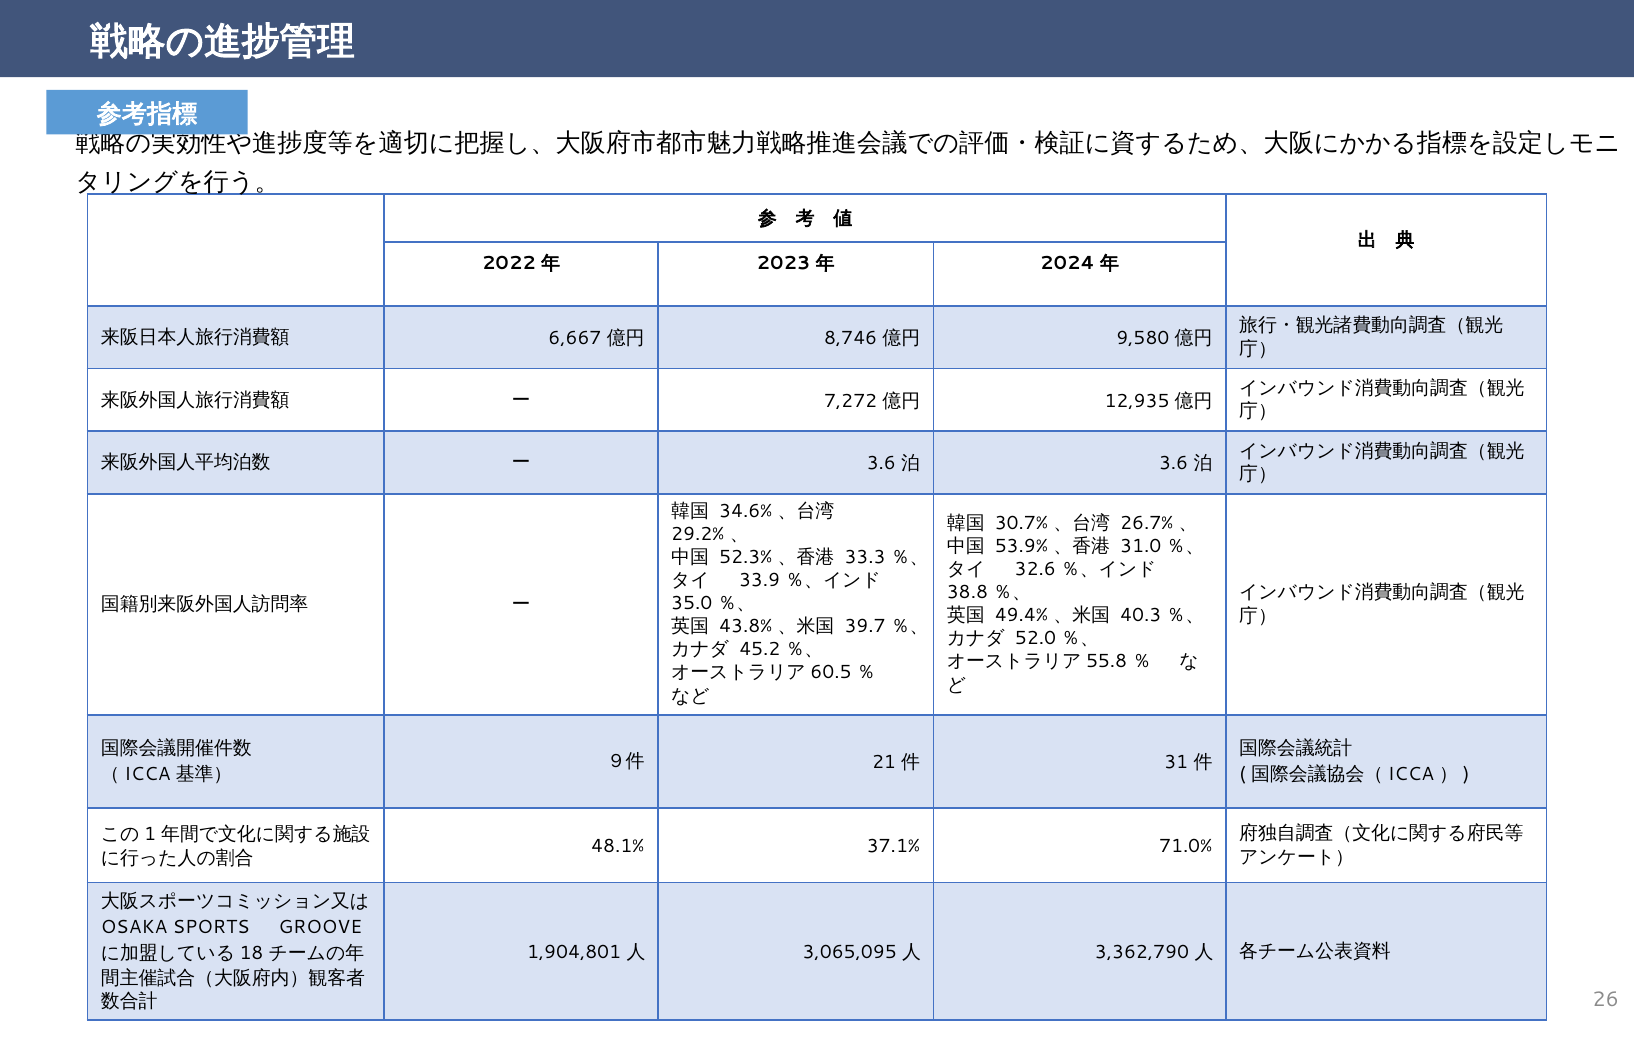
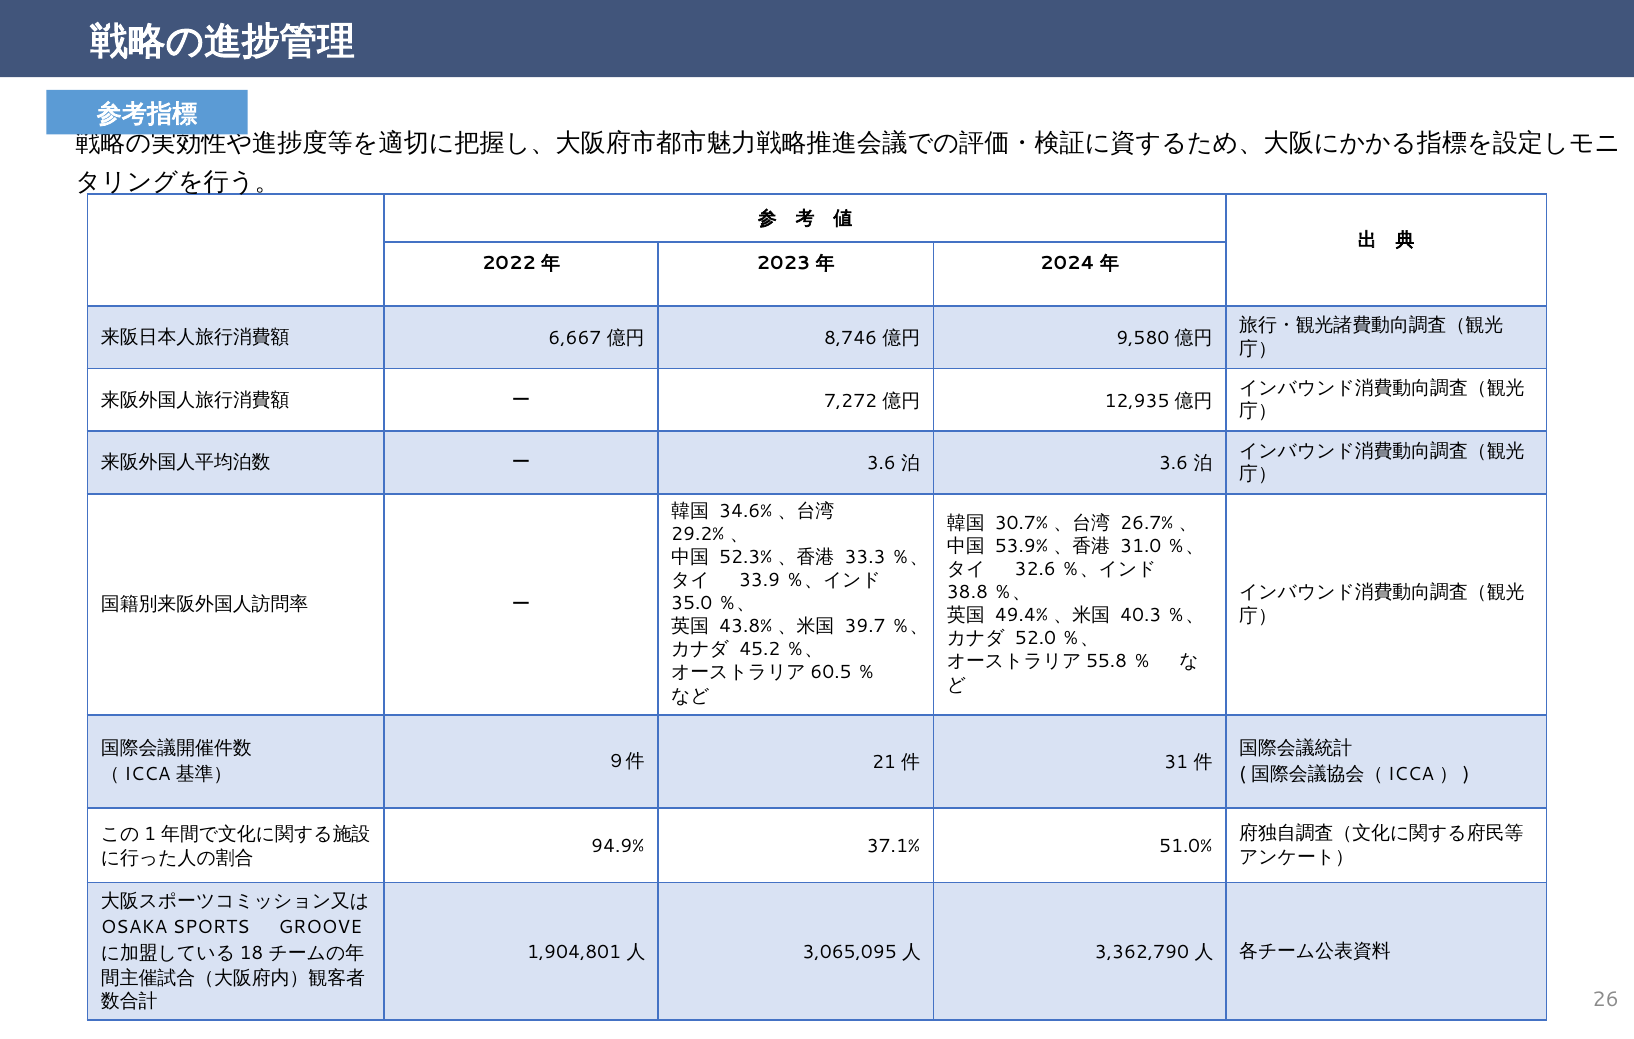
48.1%: 48.1% -> 94.9%
71.0%: 71.0% -> 51.0%
